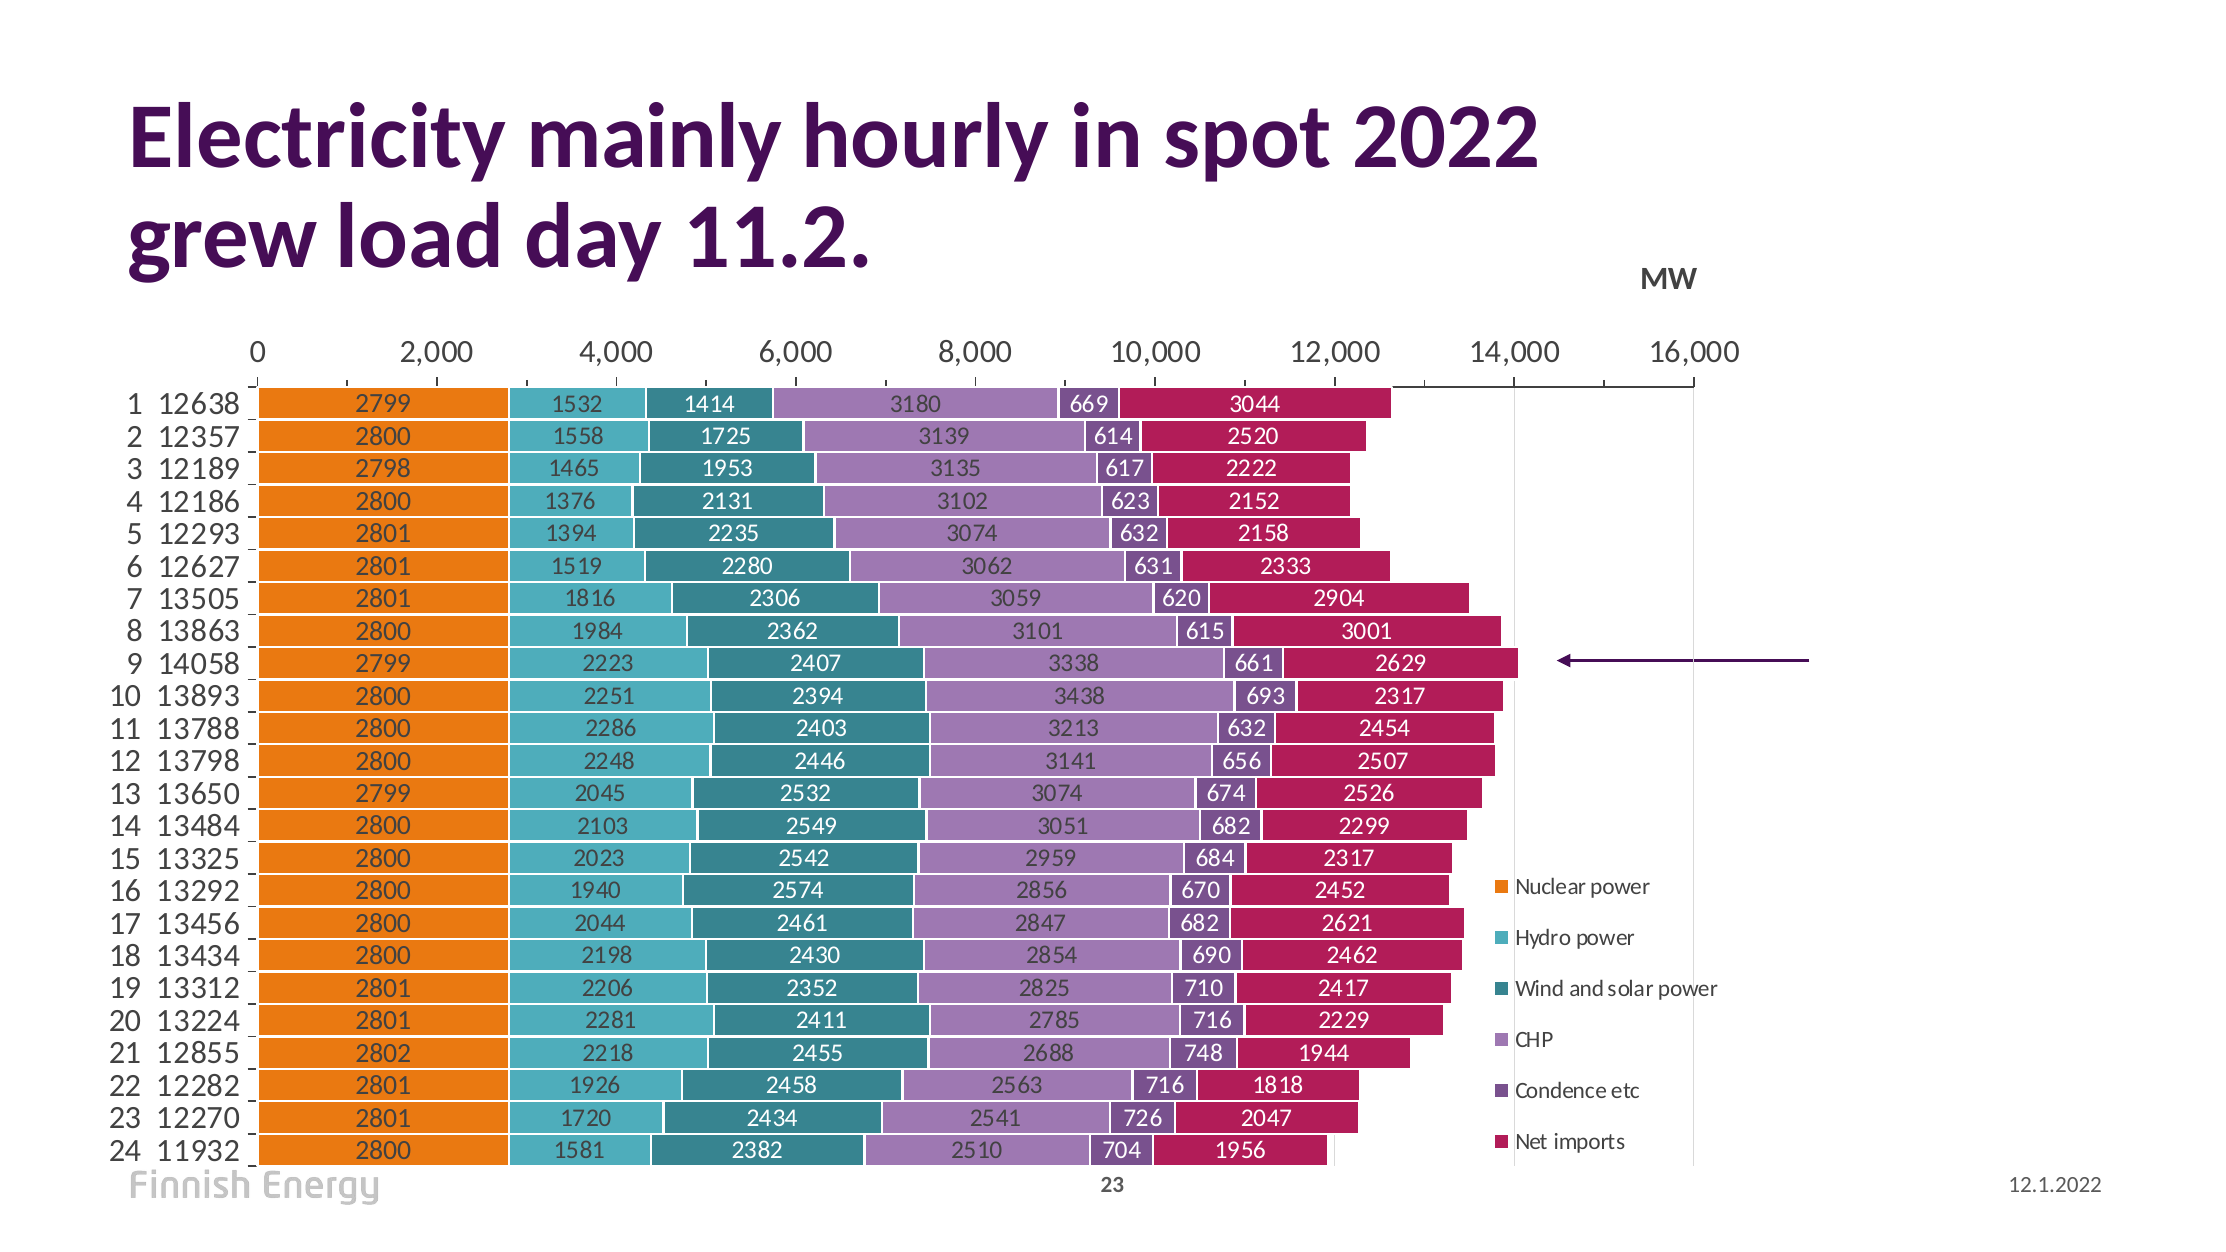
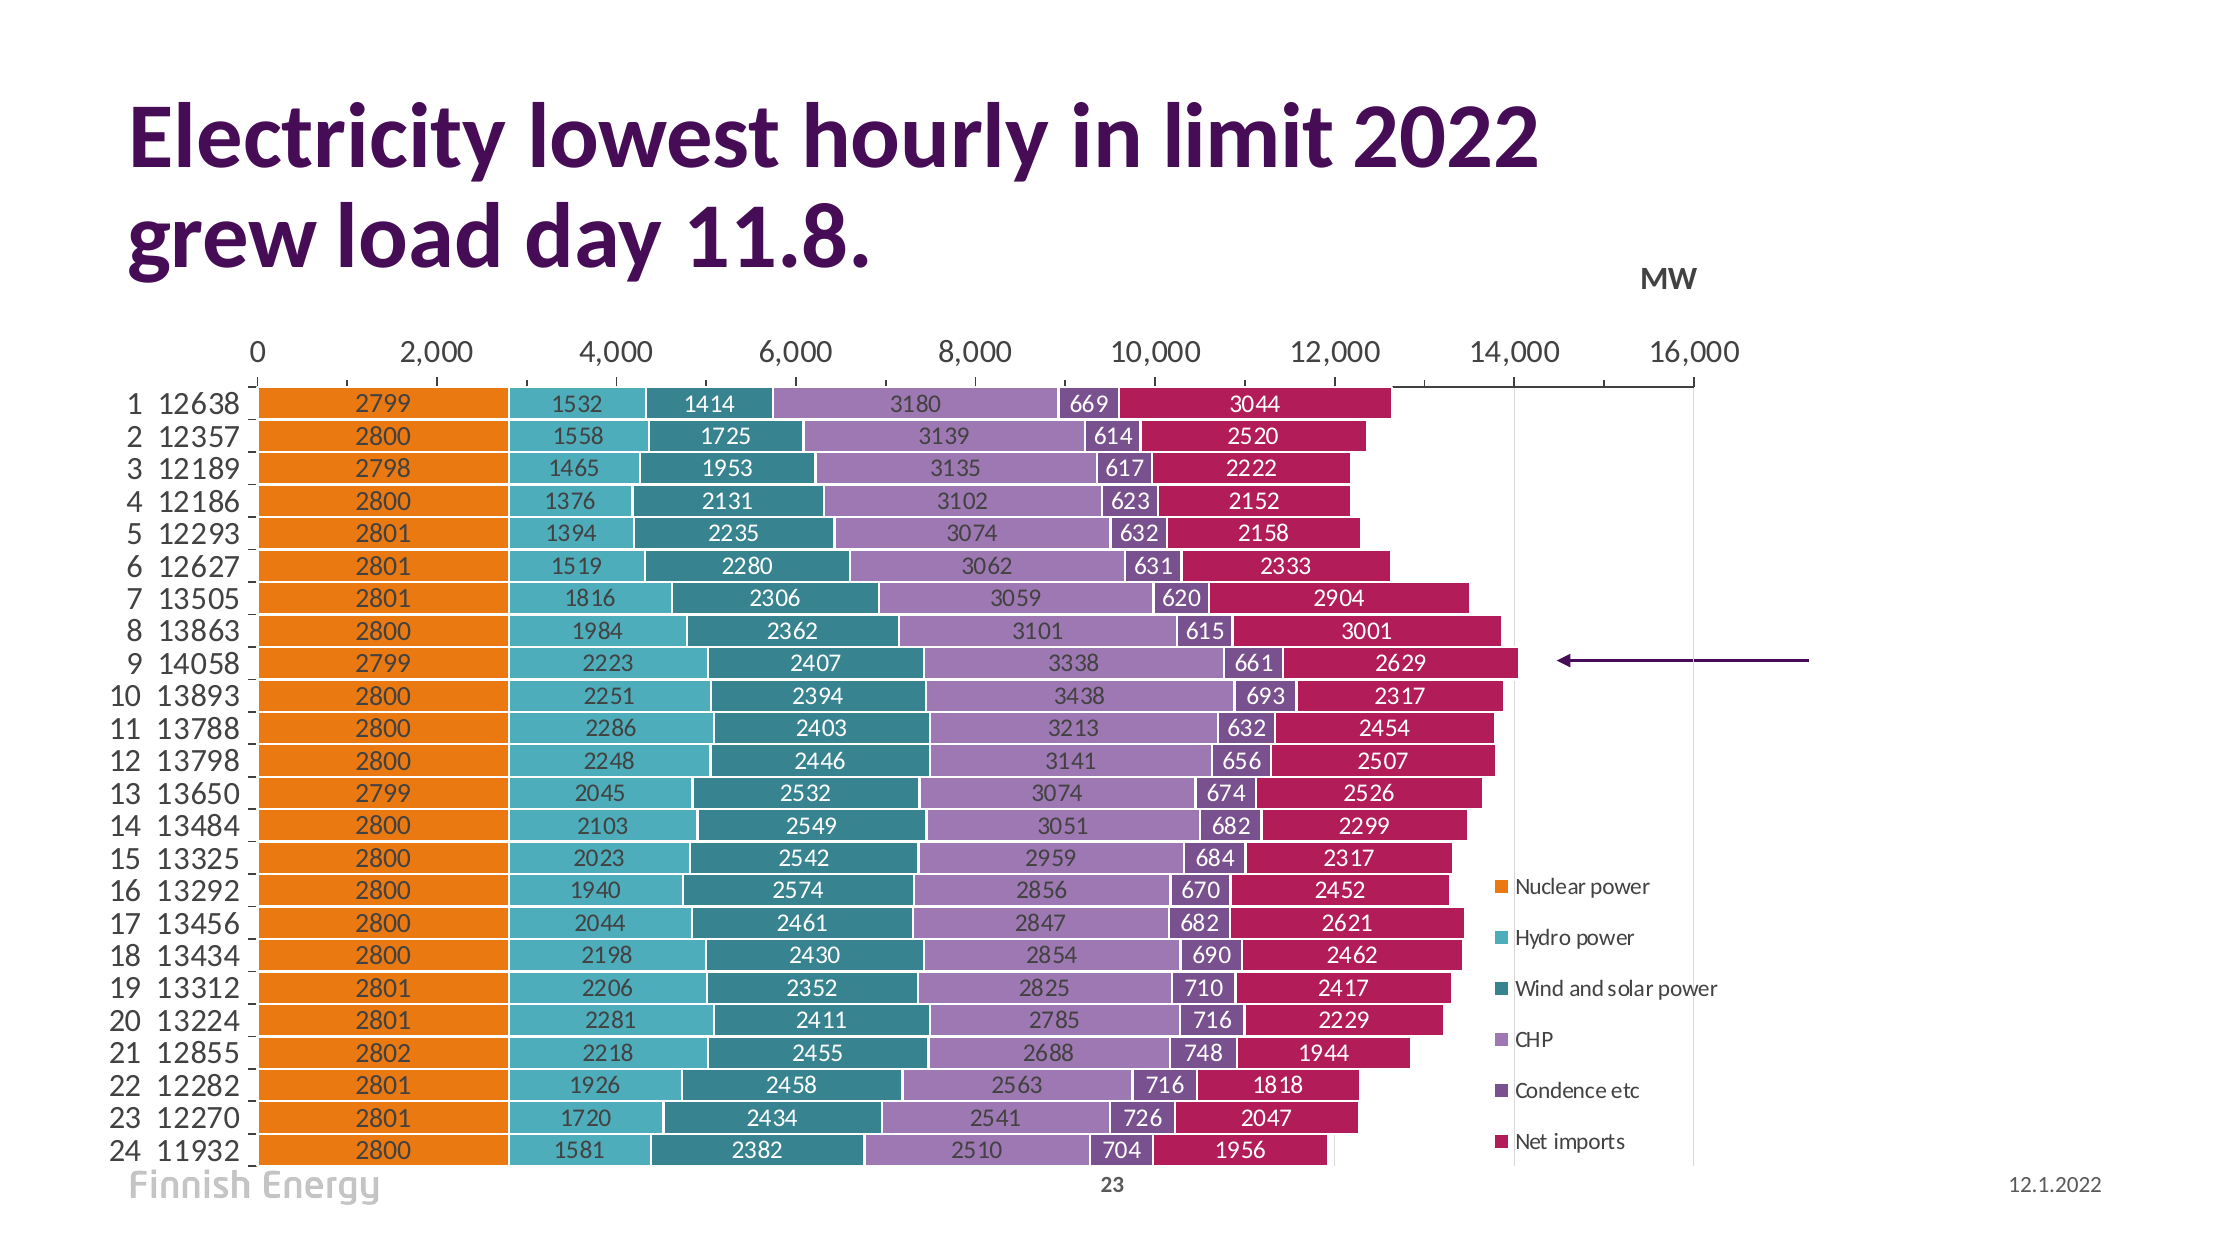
mainly: mainly -> lowest
spot: spot -> limit
11.2: 11.2 -> 11.8
